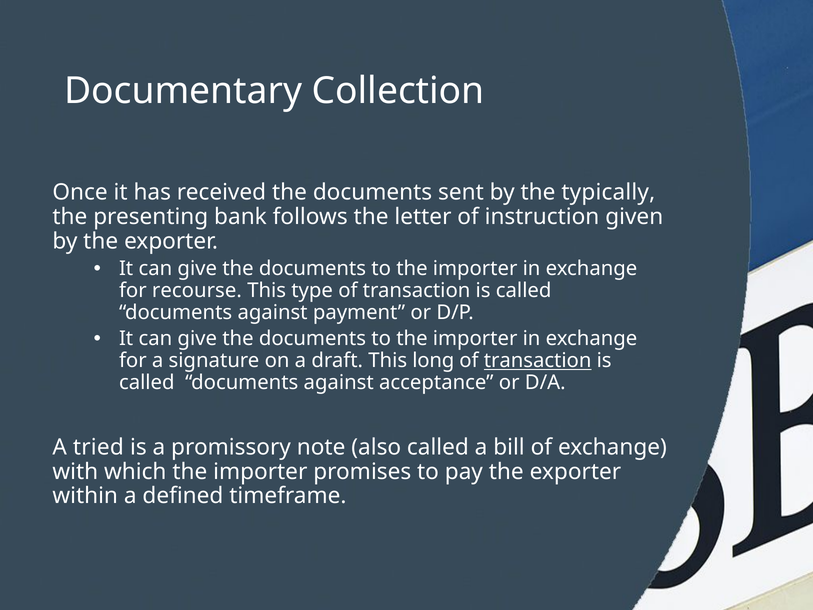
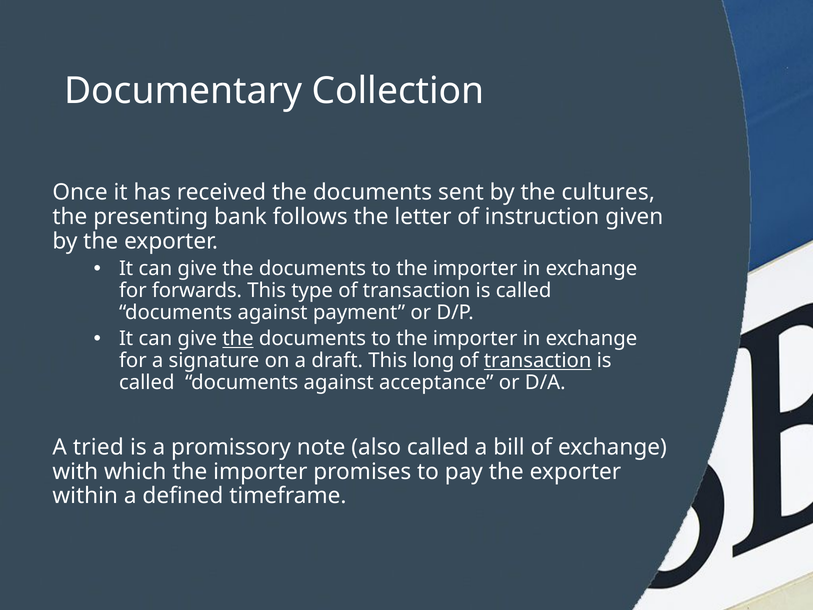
typically: typically -> cultures
recourse: recourse -> forwards
the at (238, 339) underline: none -> present
